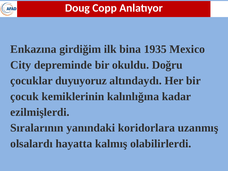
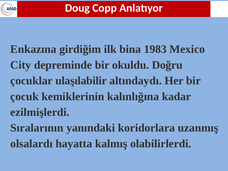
1935: 1935 -> 1983
duyuyoruz: duyuyoruz -> ulaşılabilir
